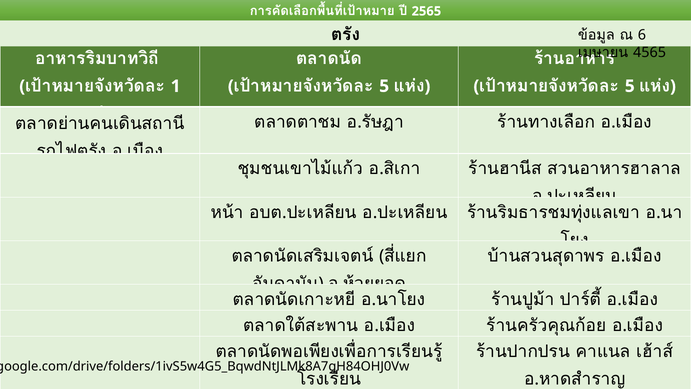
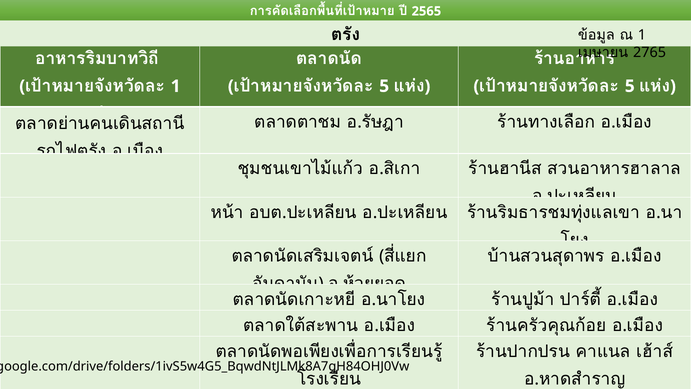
6 at (642, 35): 6 -> 1
4565: 4565 -> 2765
